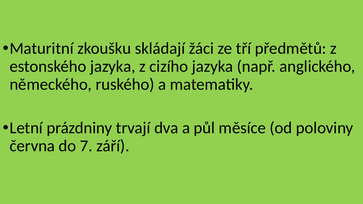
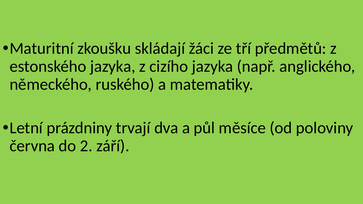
7: 7 -> 2
